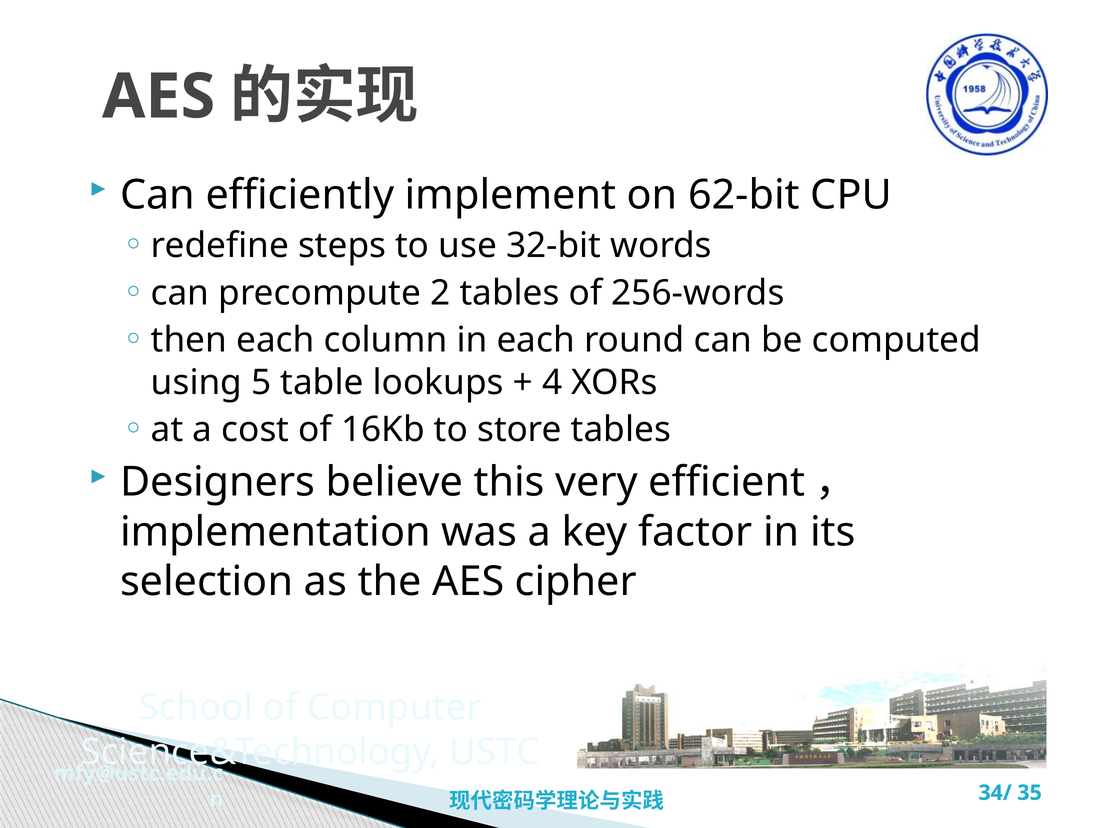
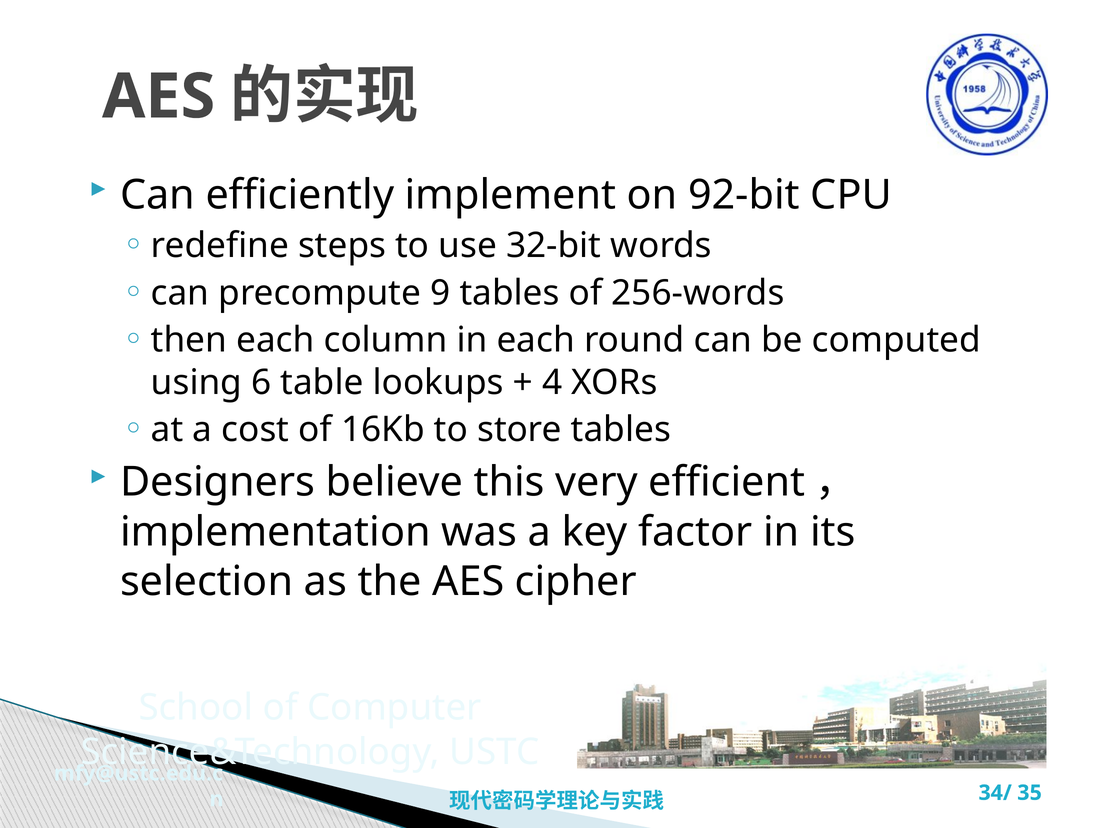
62-bit: 62-bit -> 92-bit
2: 2 -> 9
5: 5 -> 6
